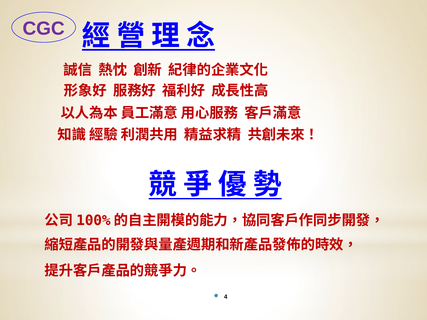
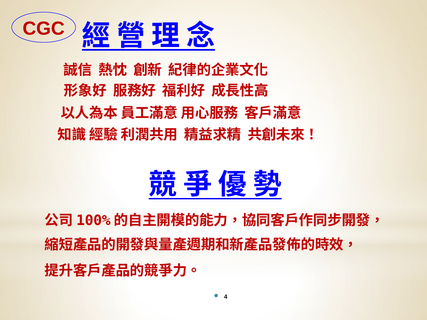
CGC colour: purple -> red
